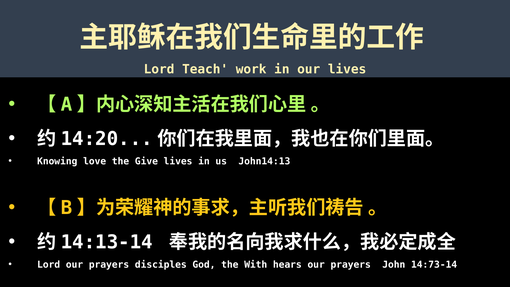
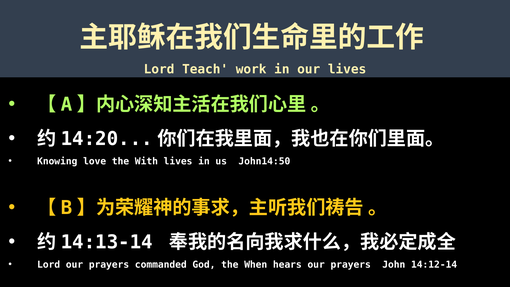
Give: Give -> With
John14:13: John14:13 -> John14:50
disciples: disciples -> commanded
With: With -> When
14:73-14: 14:73-14 -> 14:12-14
